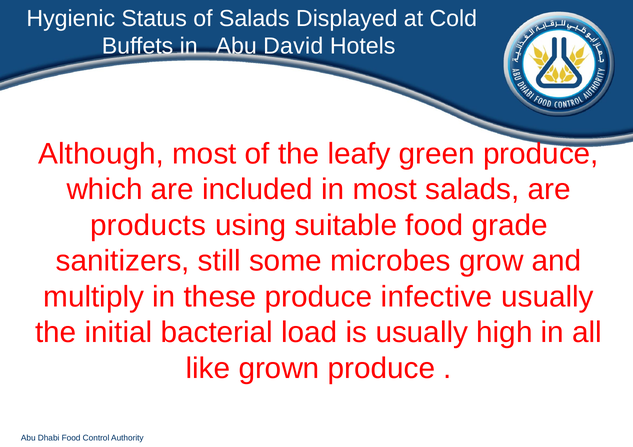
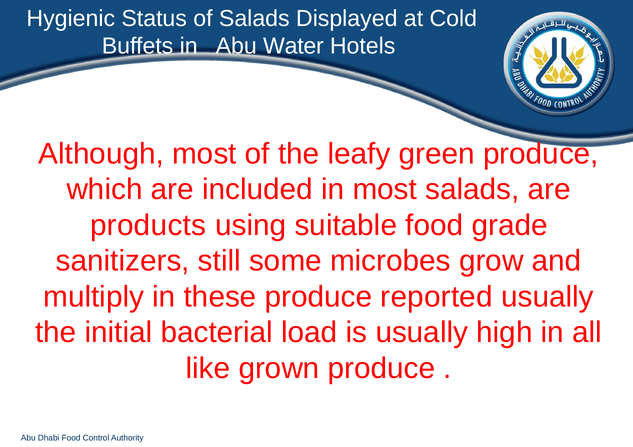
David: David -> Water
infective: infective -> reported
